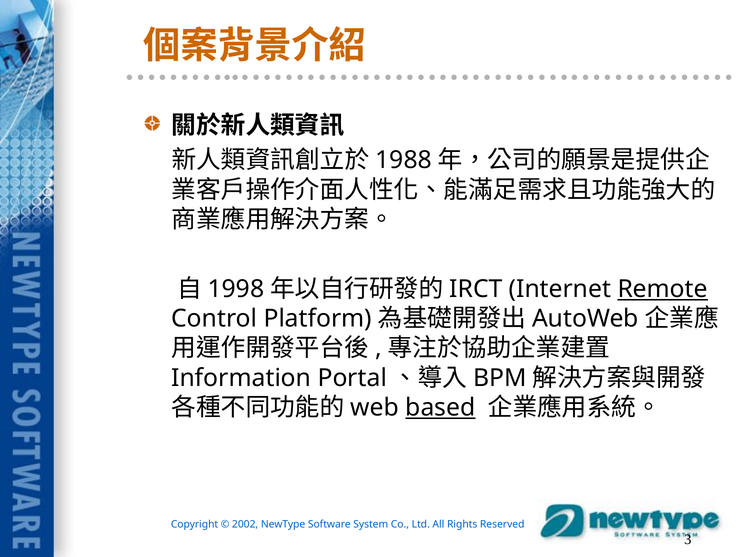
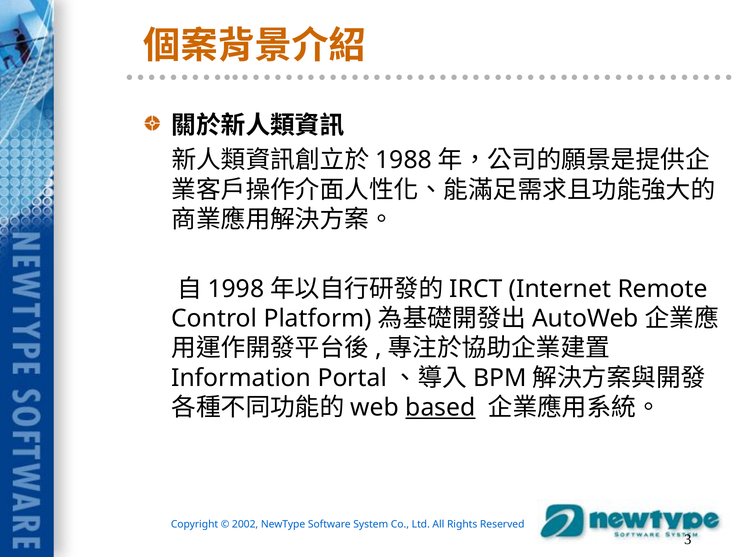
Remote underline: present -> none
